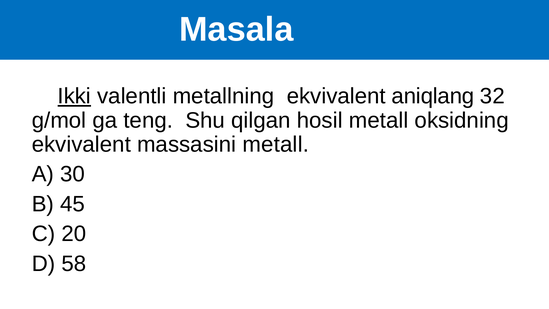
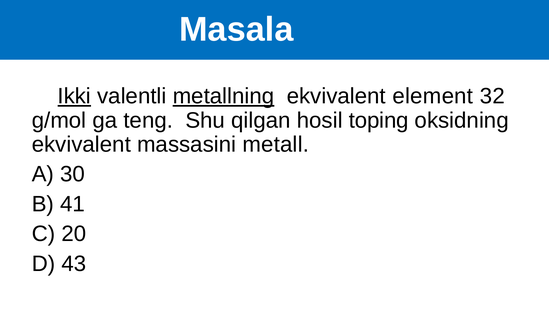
metallning underline: none -> present
aniqlang: aniqlang -> element
hosil metall: metall -> toping
45: 45 -> 41
58: 58 -> 43
